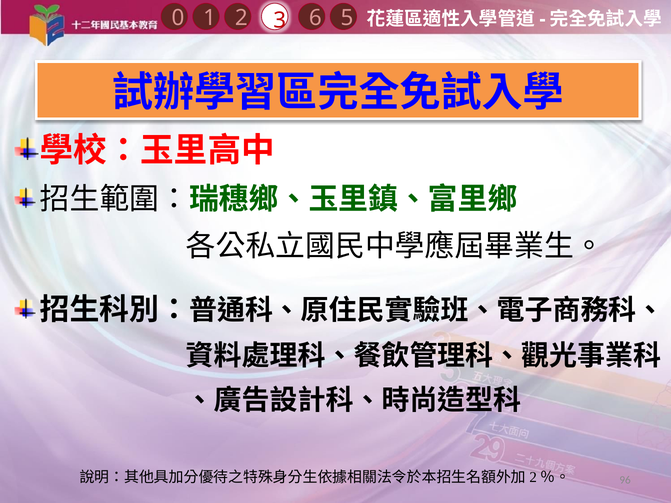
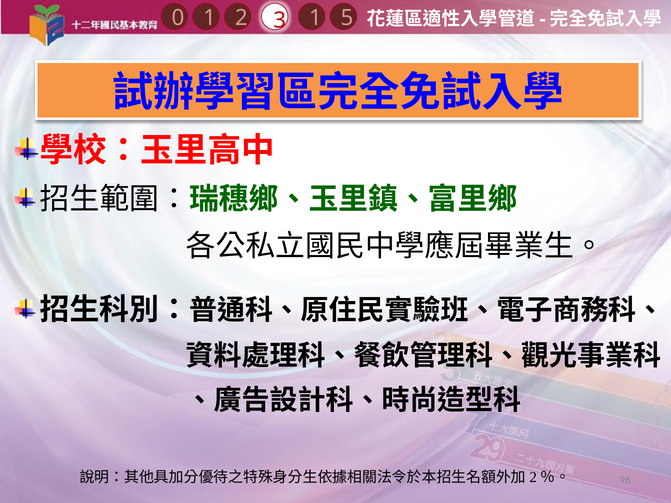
1 6: 6 -> 1
